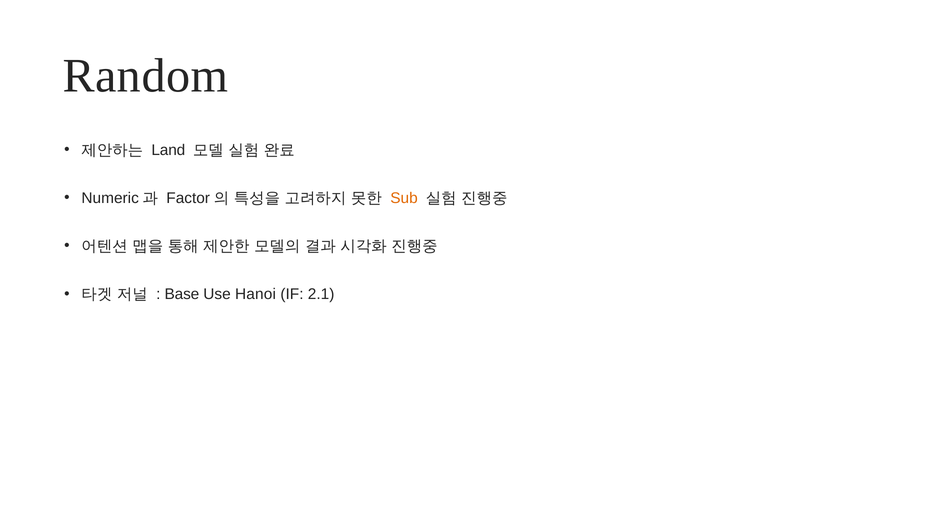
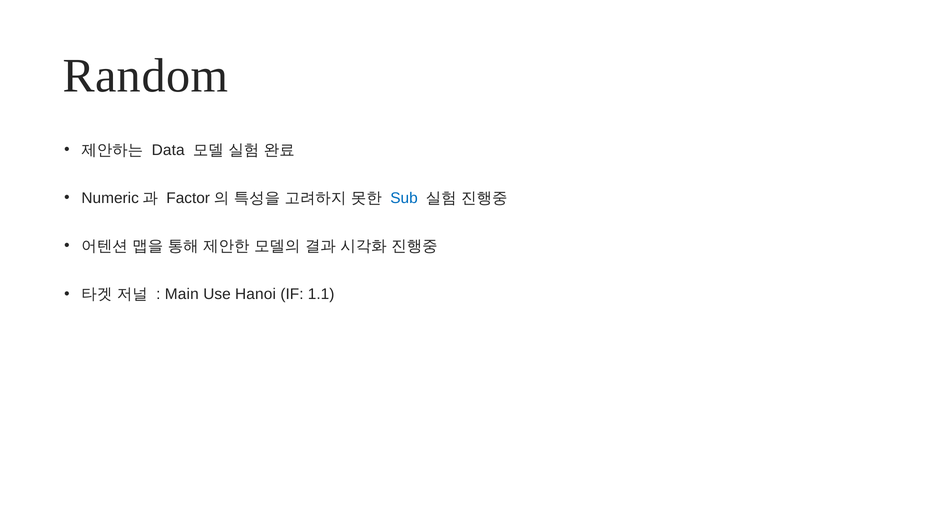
Land: Land -> Data
Sub colour: orange -> blue
Base: Base -> Main
2.1: 2.1 -> 1.1
